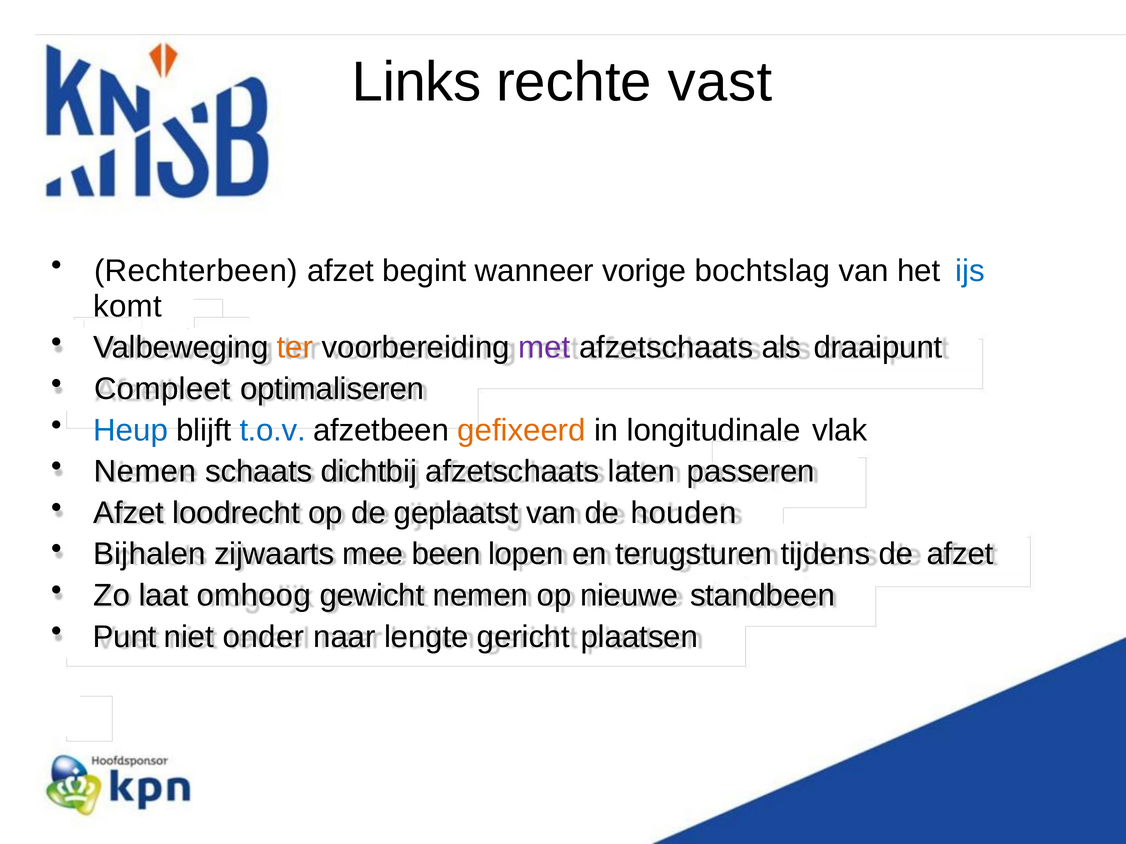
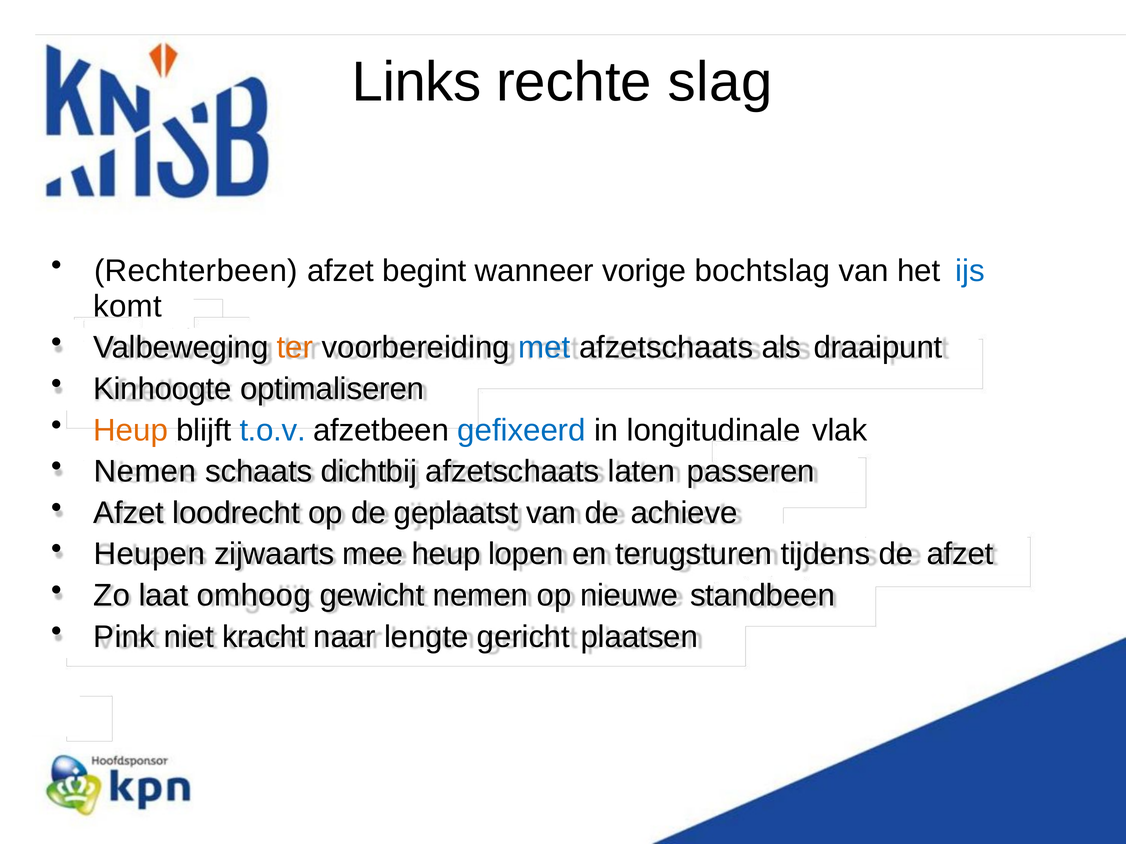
vast: vast -> slag
met colour: purple -> blue
Compleet: Compleet -> Kinhoogte
Heup at (131, 430) colour: blue -> orange
gefixeerd colour: orange -> blue
houden: houden -> achieve
Bijhalen: Bijhalen -> Heupen
mee been: been -> heup
Punt: Punt -> Pink
onder: onder -> kracht
